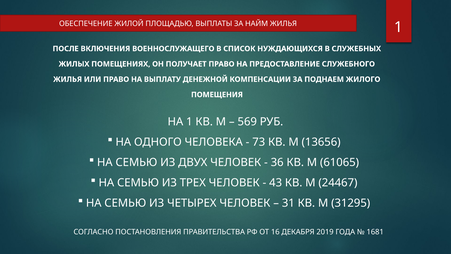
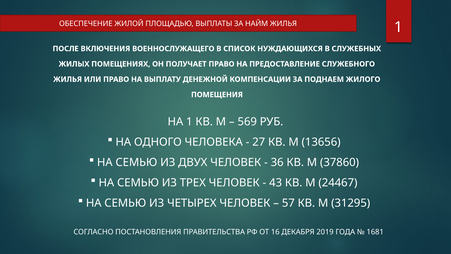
73: 73 -> 27
61065: 61065 -> 37860
31: 31 -> 57
